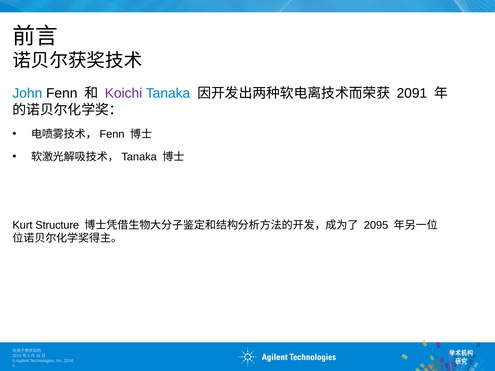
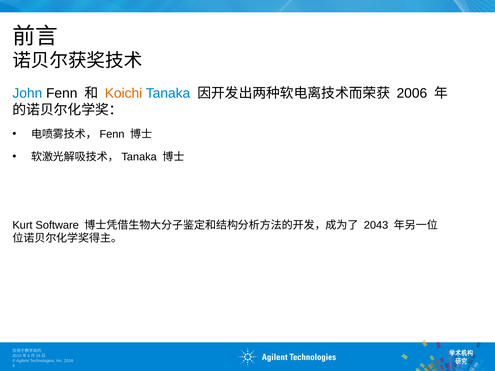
Koichi colour: purple -> orange
2091: 2091 -> 2006
Structure: Structure -> Software
2095: 2095 -> 2043
